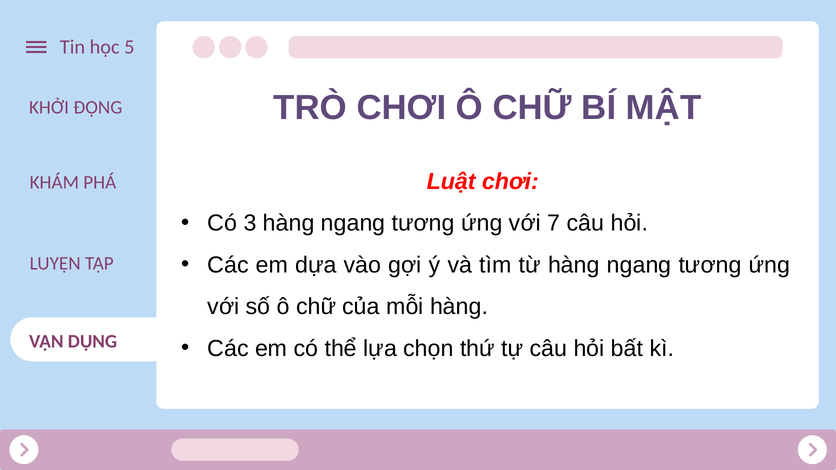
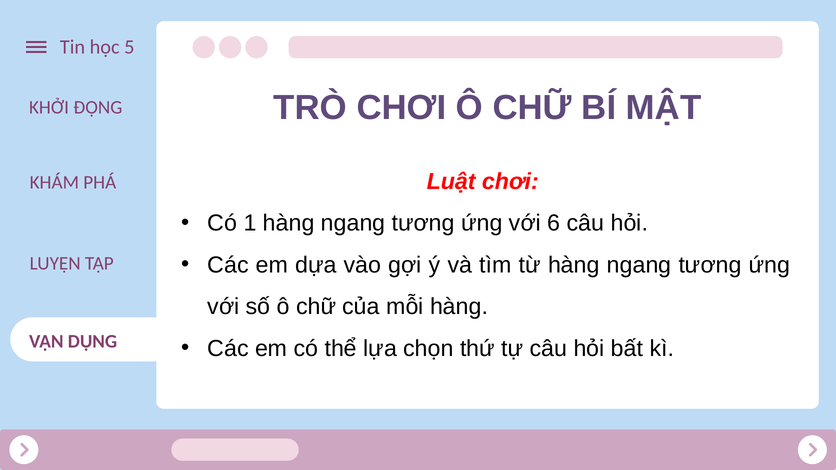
3: 3 -> 1
7: 7 -> 6
